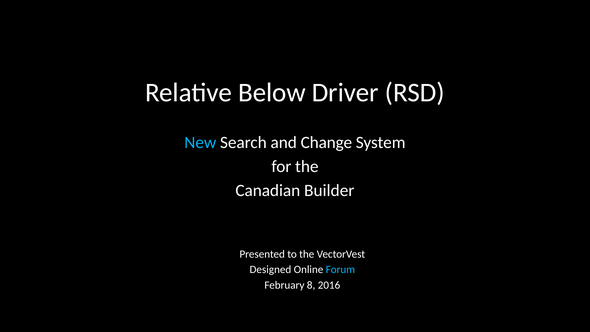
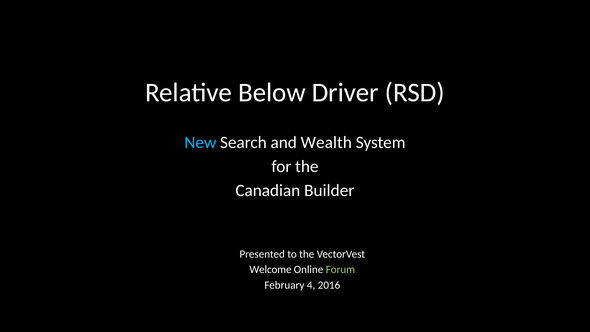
Change: Change -> Wealth
Designed: Designed -> Welcome
Forum colour: light blue -> light green
8: 8 -> 4
